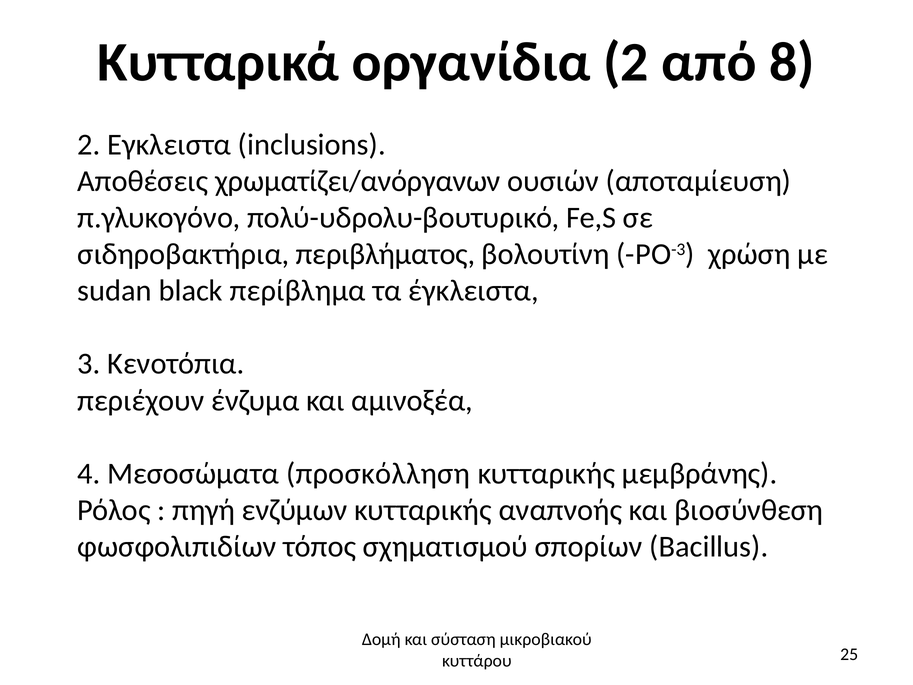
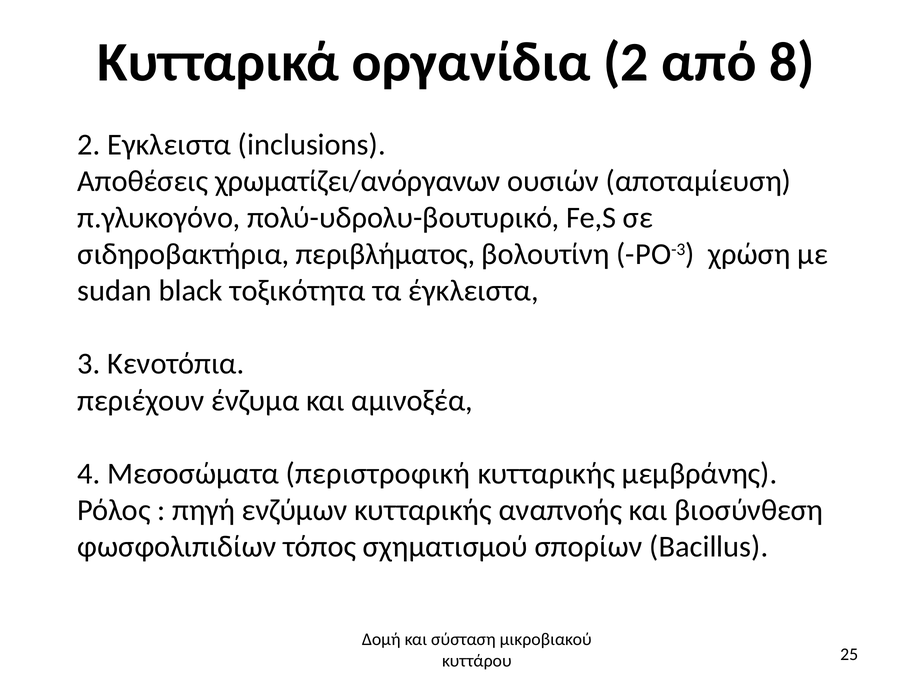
περίβλημα: περίβλημα -> τοξικότητα
προσκόλληση: προσκόλληση -> περιστροφική
